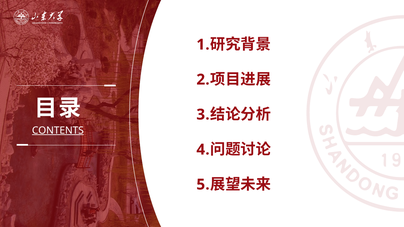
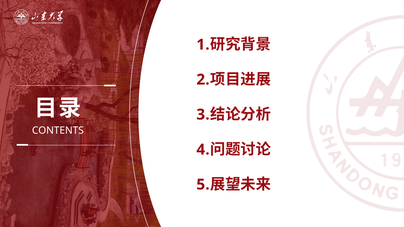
CONTENTS underline: present -> none
